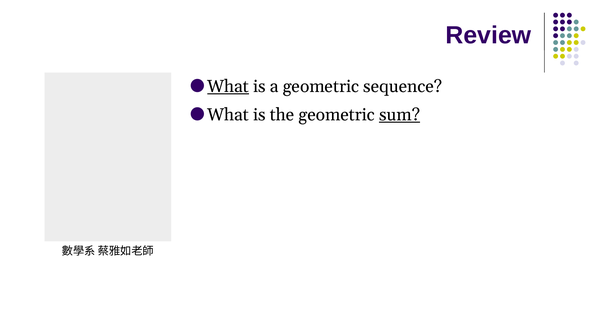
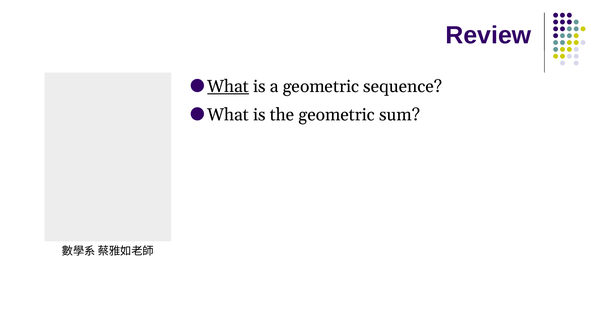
sum underline: present -> none
